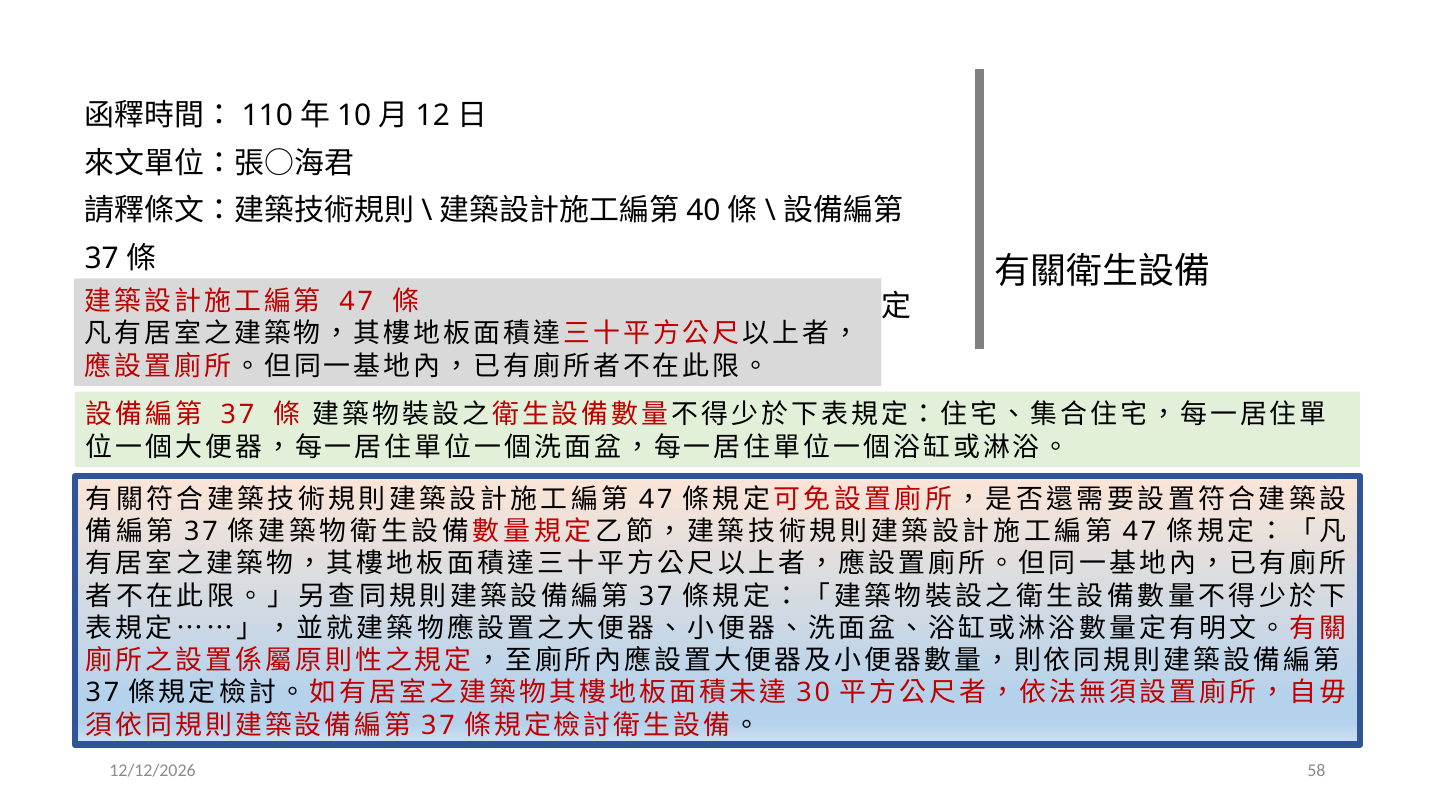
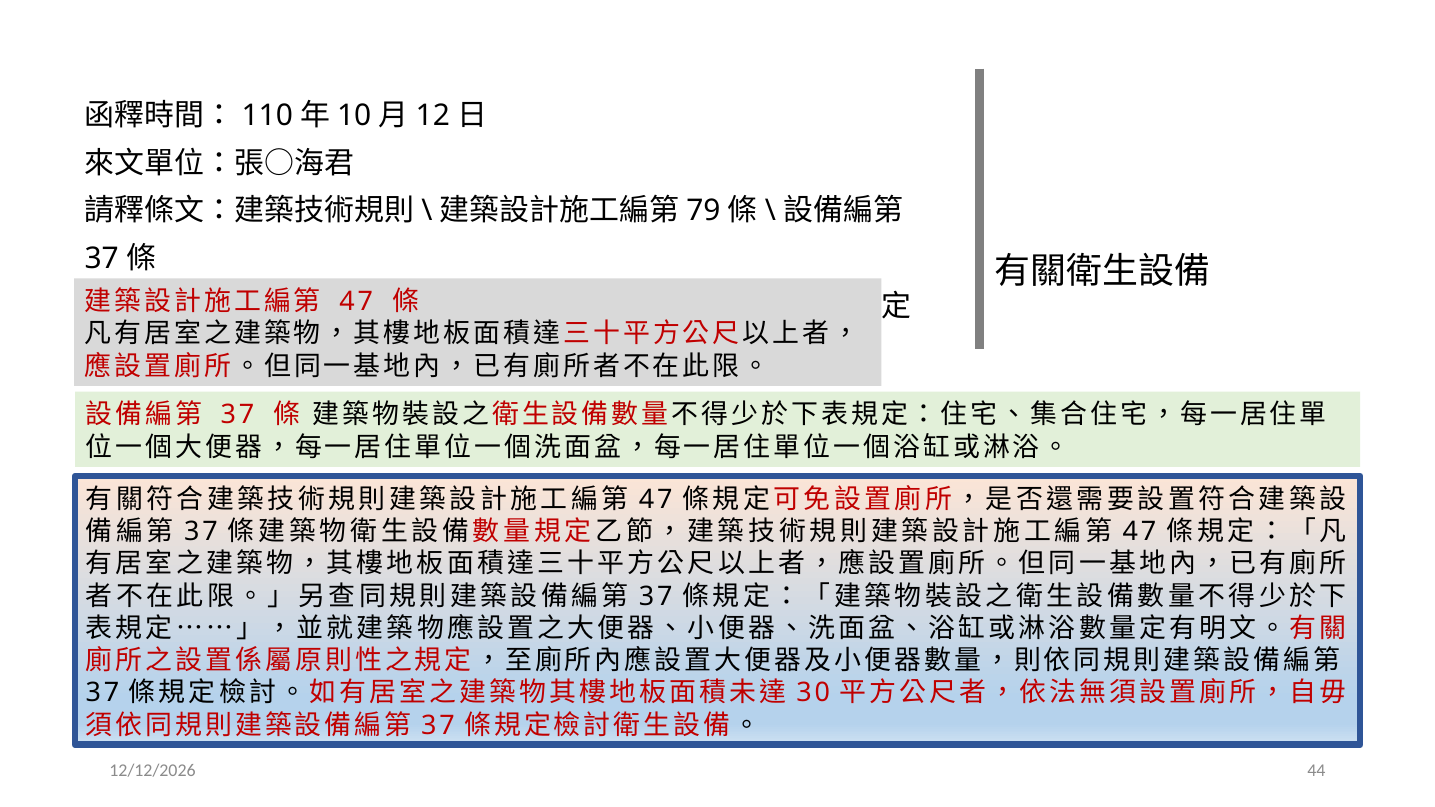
40: 40 -> 79
58: 58 -> 44
